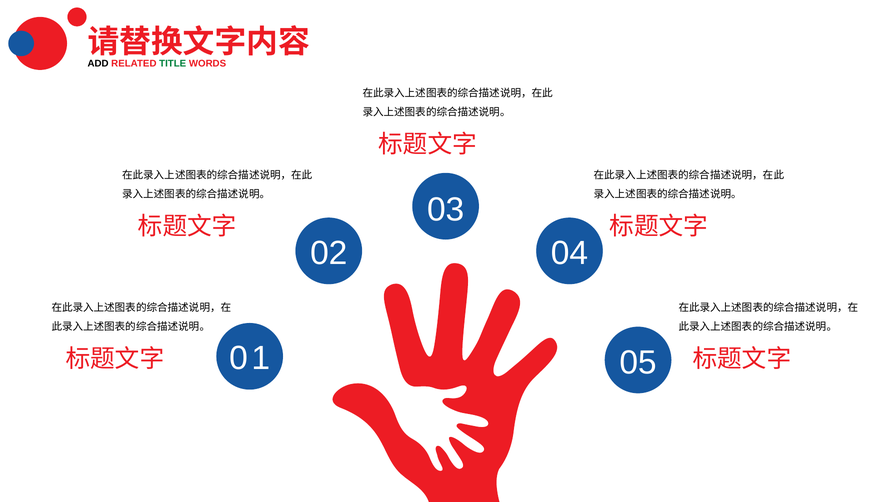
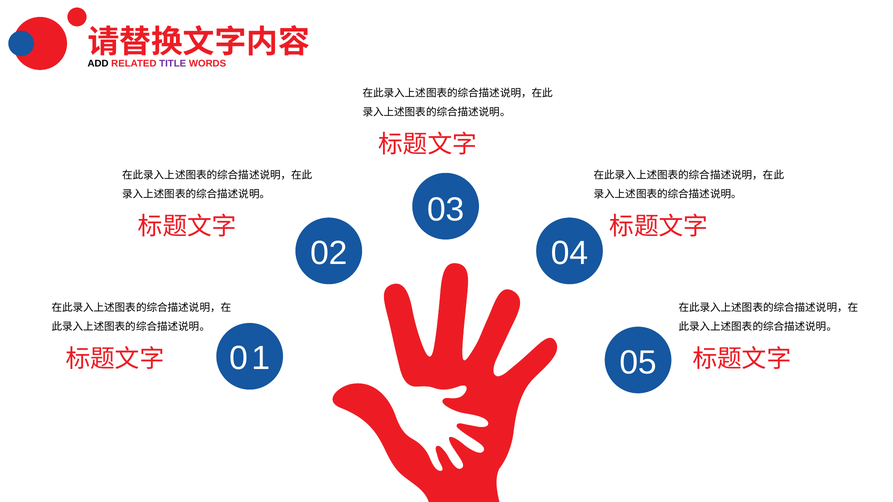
TITLE colour: green -> purple
